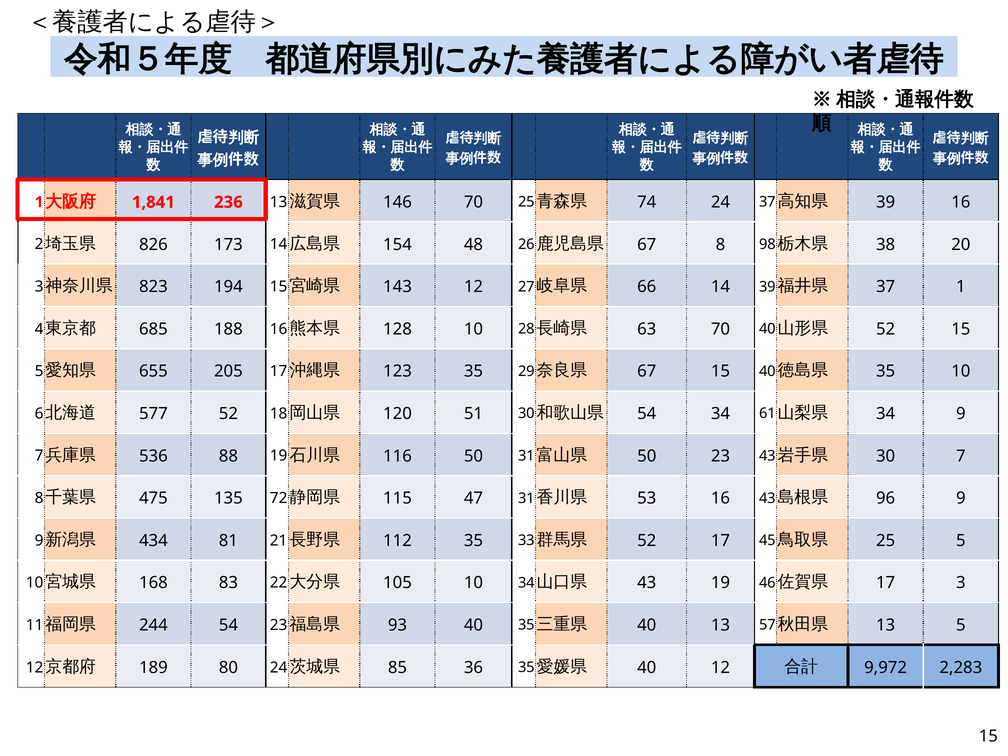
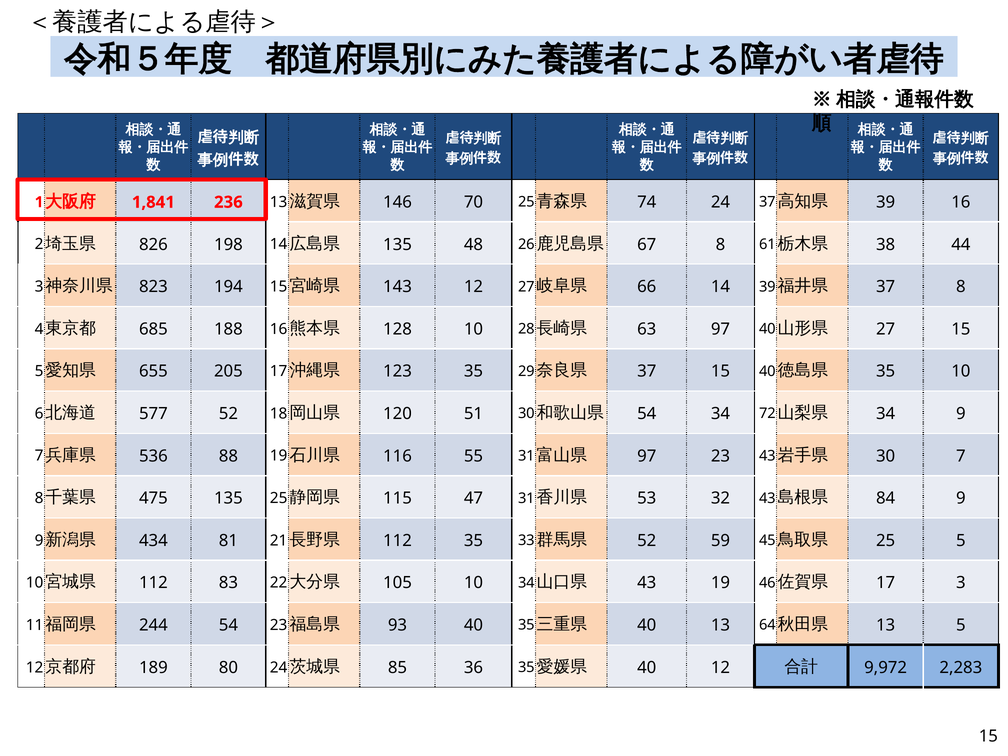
173: 173 -> 198
154 at (398, 245): 154 -> 135
98: 98 -> 61
20: 20 -> 44
37 1: 1 -> 8
63 70: 70 -> 97
52 at (886, 329): 52 -> 27
67 at (647, 371): 67 -> 37
61: 61 -> 72
116 50: 50 -> 55
50 at (647, 456): 50 -> 97
135 72: 72 -> 25
53 16: 16 -> 32
96: 96 -> 84
52 17: 17 -> 59
168 at (153, 583): 168 -> 112
57: 57 -> 64
